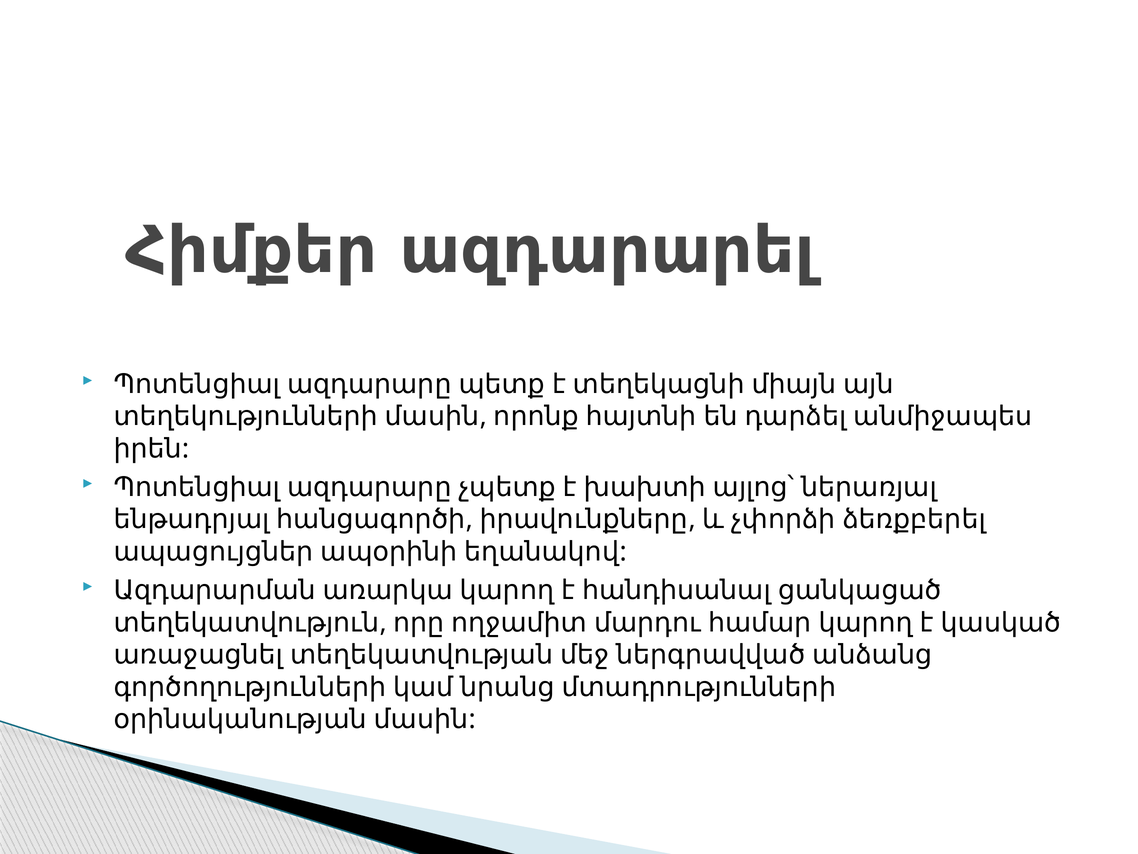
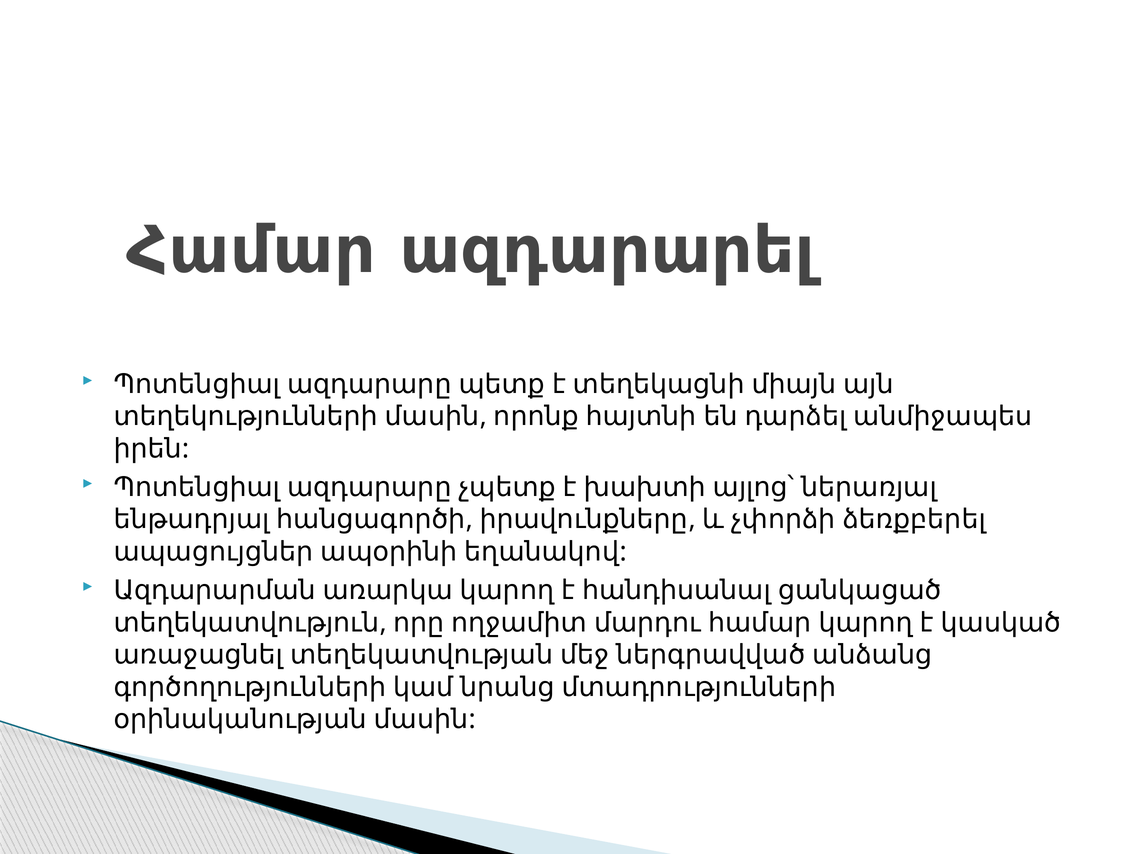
Հիմքեր at (251, 250): Հիմքեր -> Համար
